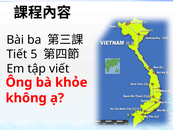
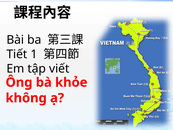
5: 5 -> 1
